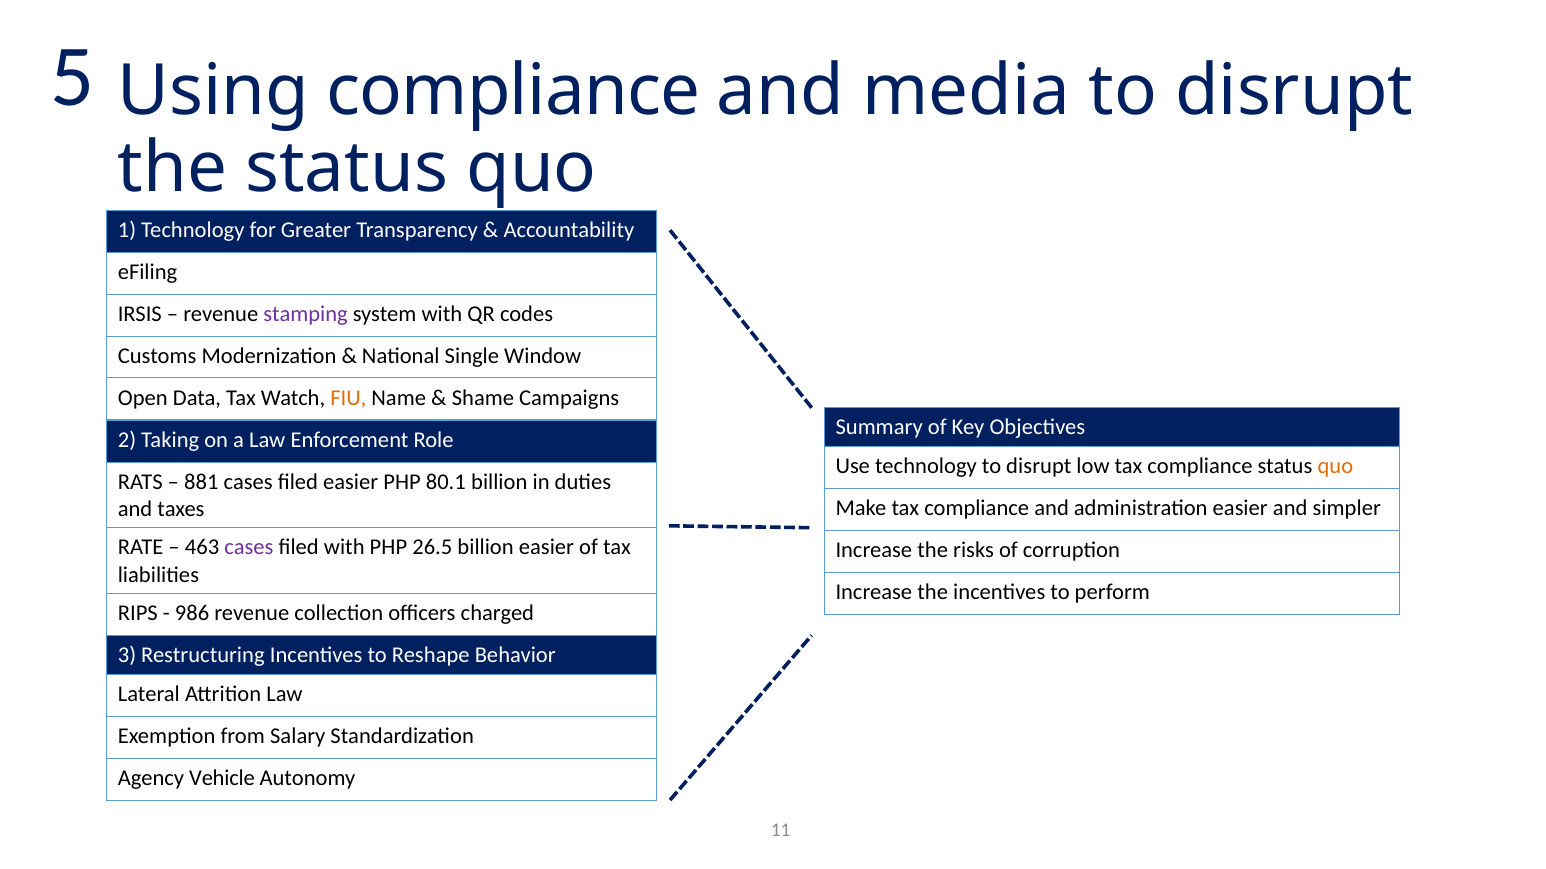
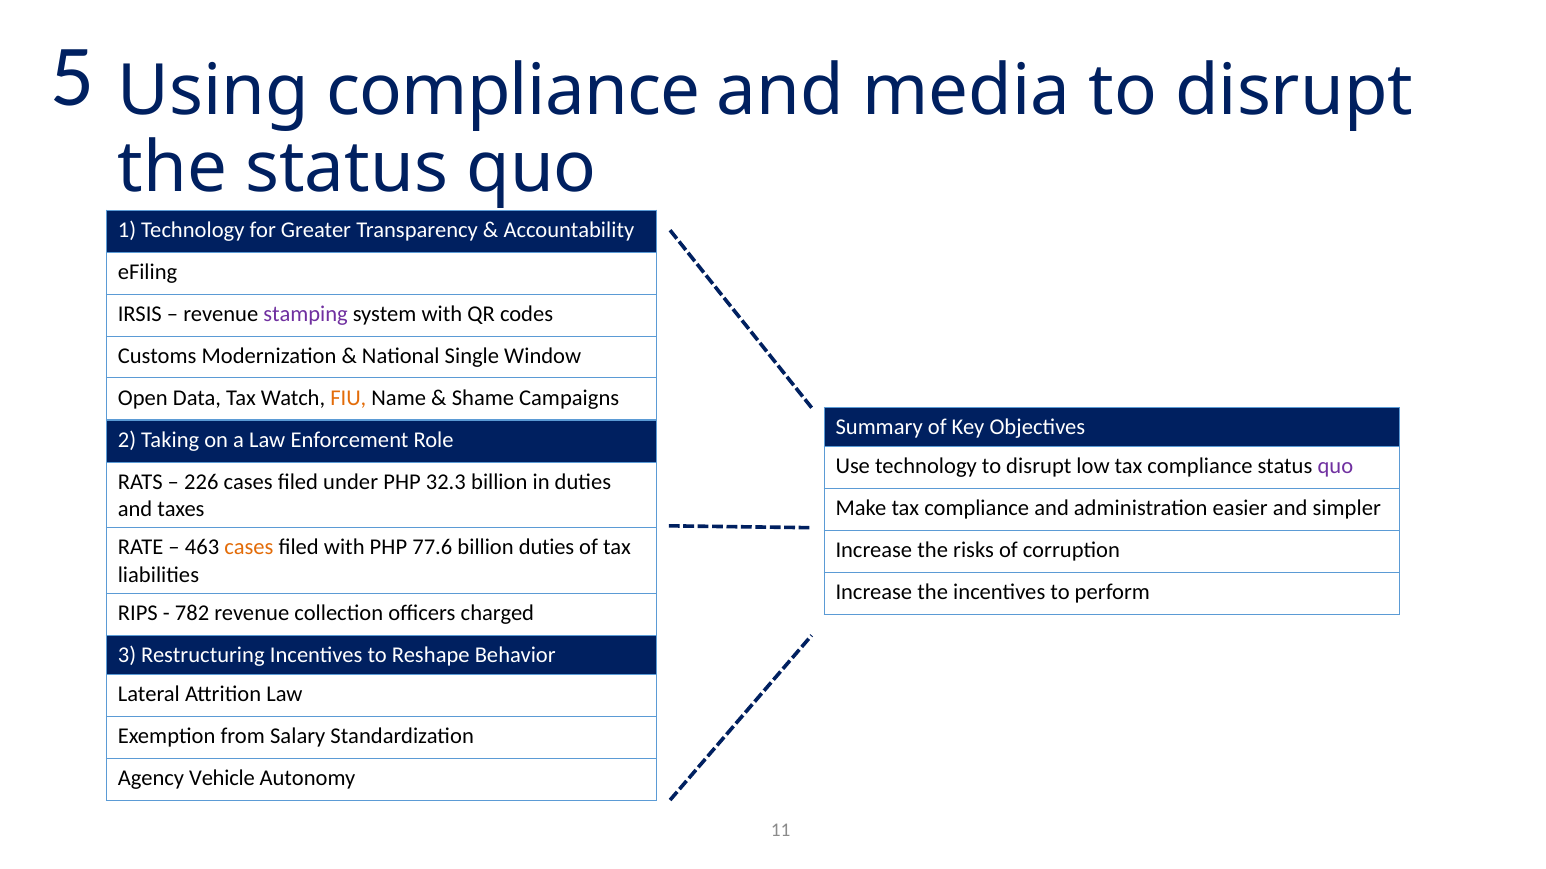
quo at (1335, 467) colour: orange -> purple
881: 881 -> 226
filed easier: easier -> under
80.1: 80.1 -> 32.3
cases at (249, 548) colour: purple -> orange
26.5: 26.5 -> 77.6
billion easier: easier -> duties
986: 986 -> 782
